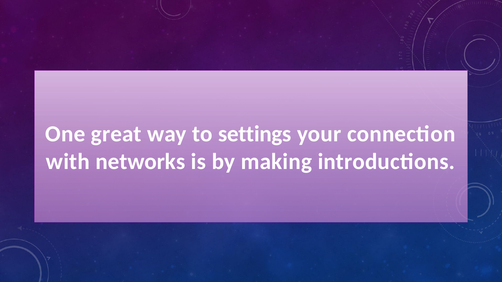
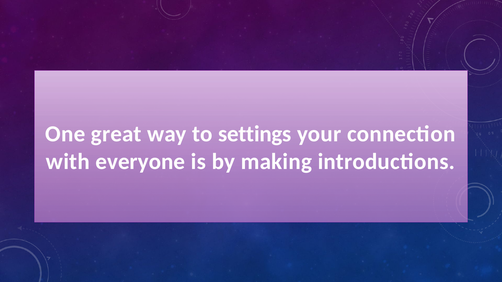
networks: networks -> everyone
